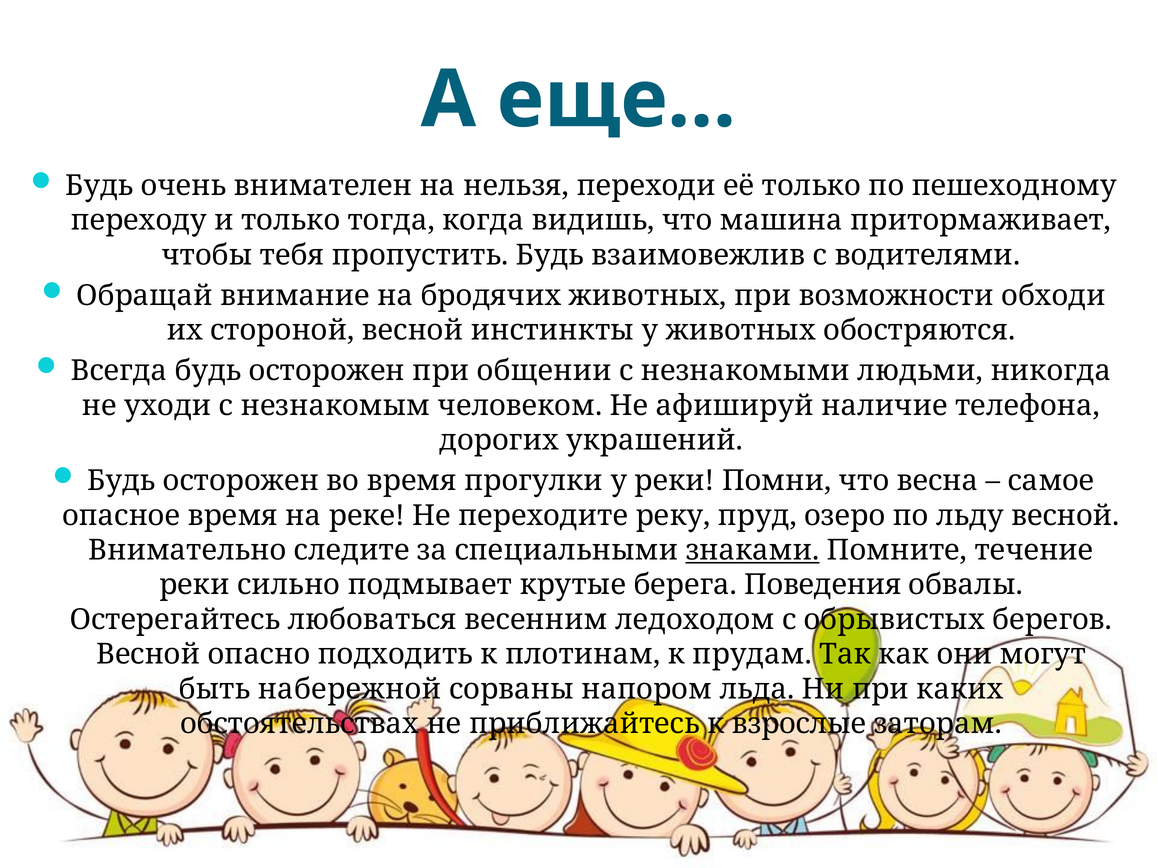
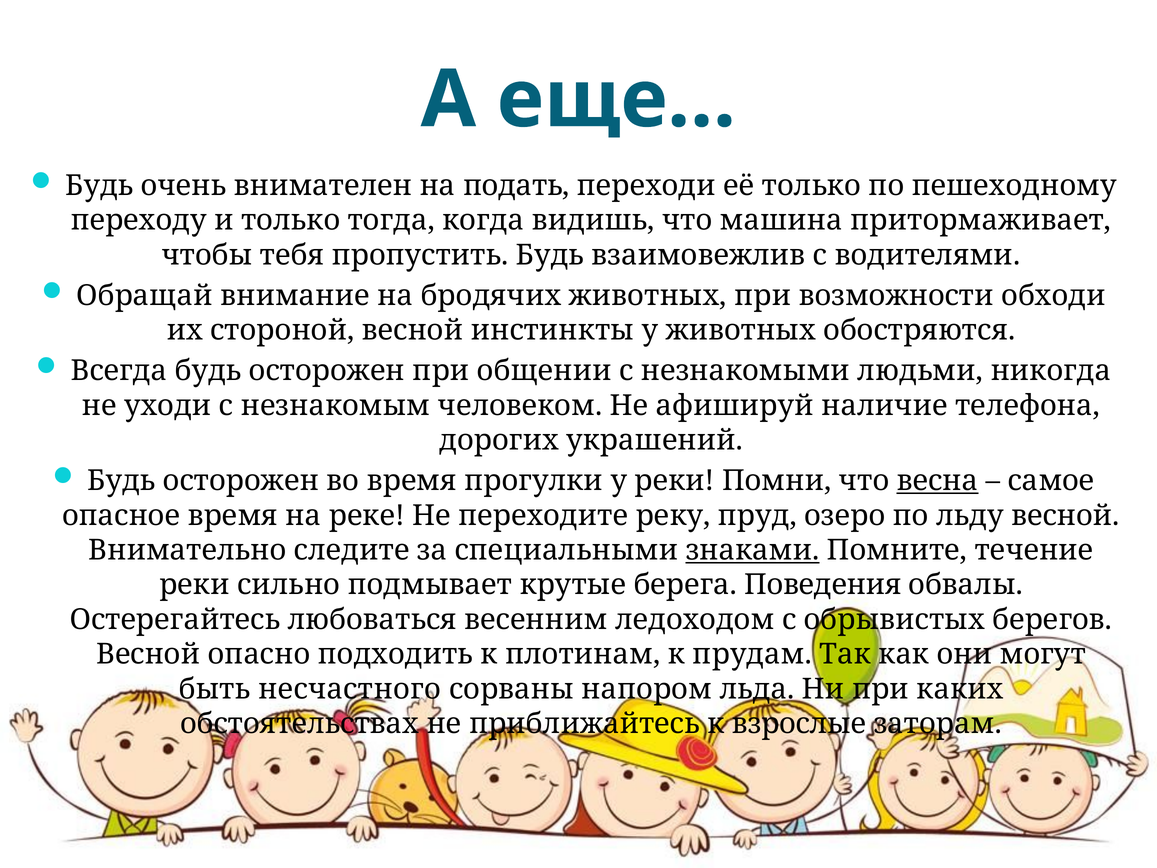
нельзя: нельзя -> подать
весна underline: none -> present
набережной: набережной -> несчастного
